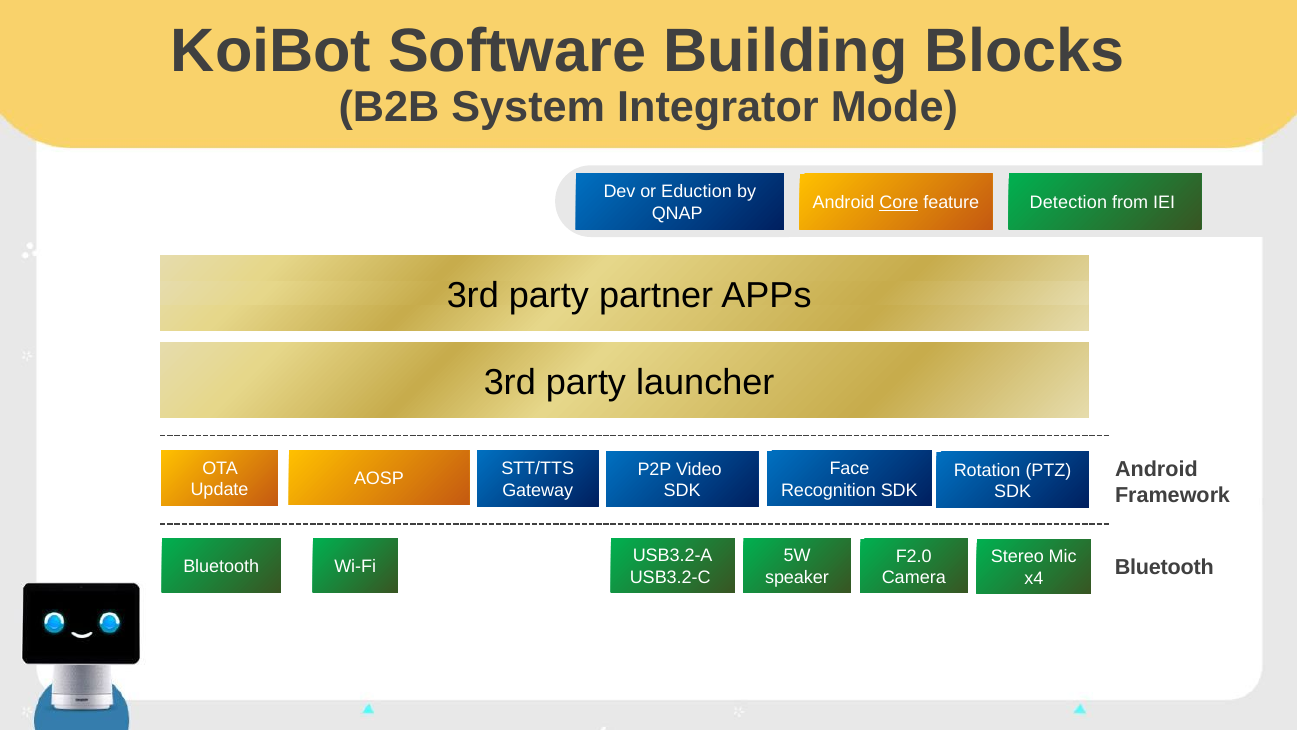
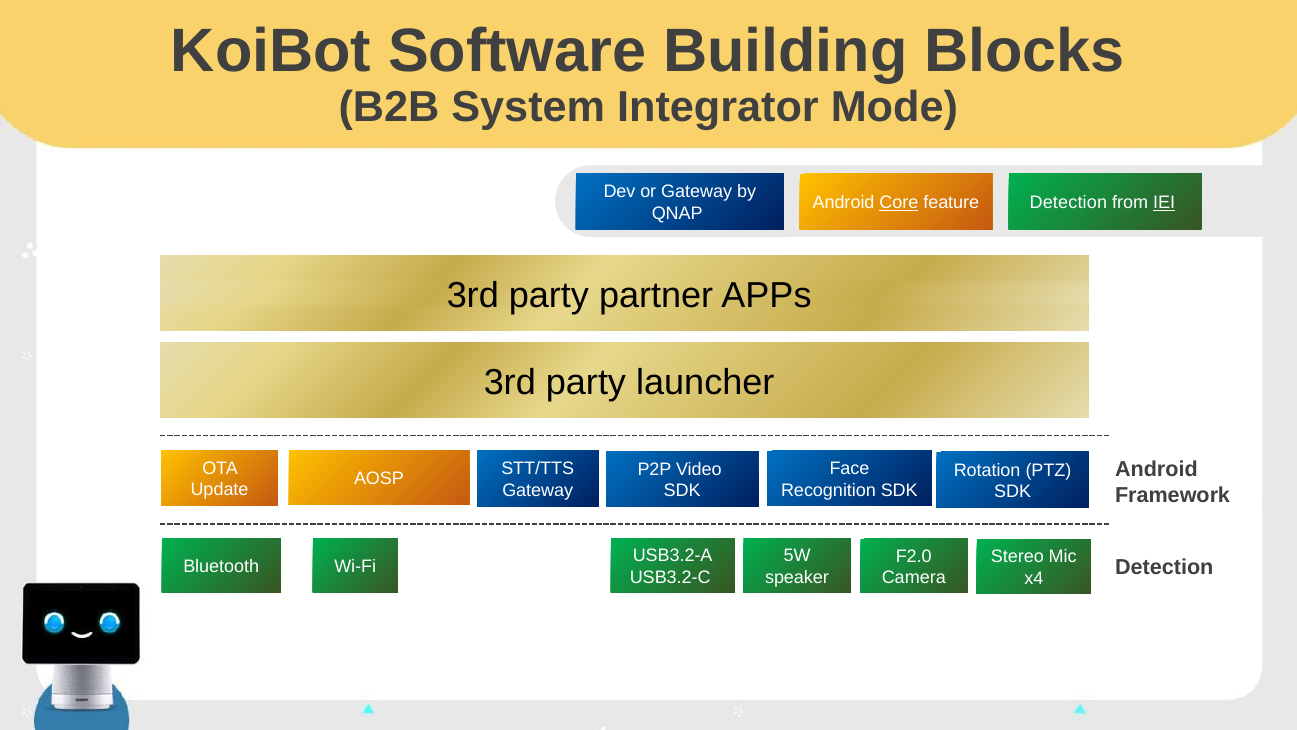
or Eduction: Eduction -> Gateway
IEI underline: none -> present
Bluetooth at (1164, 567): Bluetooth -> Detection
